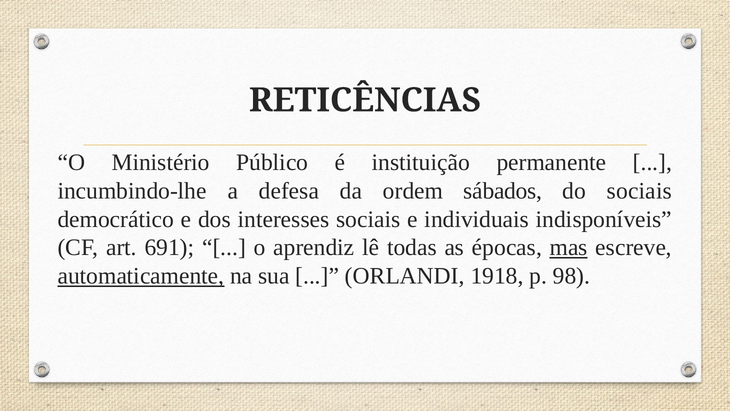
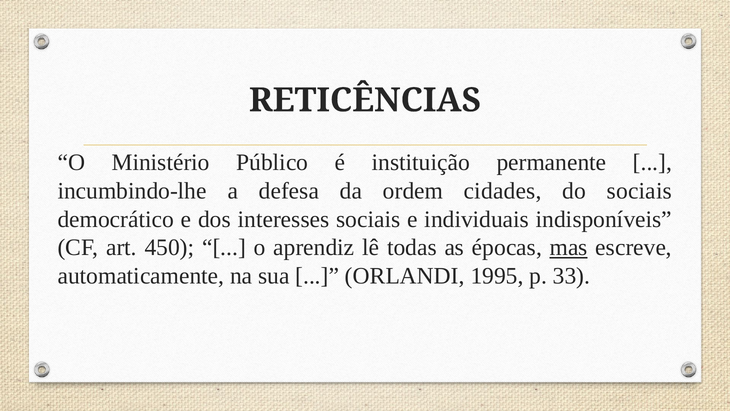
sábados: sábados -> cidades
691: 691 -> 450
automaticamente underline: present -> none
1918: 1918 -> 1995
98: 98 -> 33
